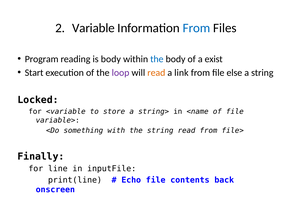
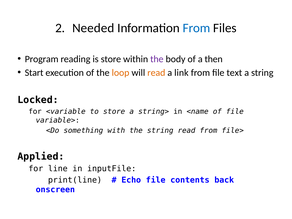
Variable: Variable -> Needed
is body: body -> store
the at (157, 59) colour: blue -> purple
exist: exist -> then
loop colour: purple -> orange
else: else -> text
Finally: Finally -> Applied
